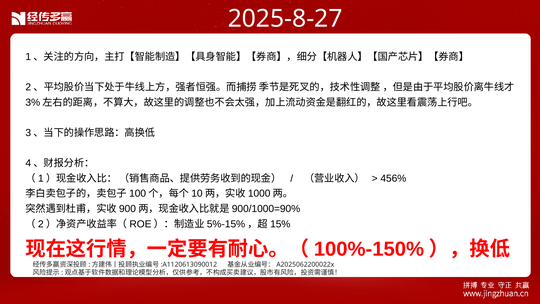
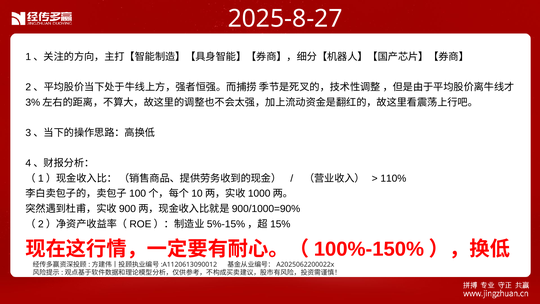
456%: 456% -> 110%
